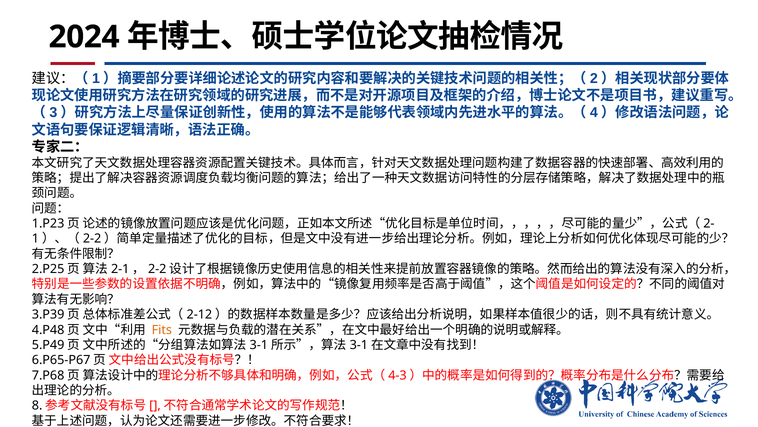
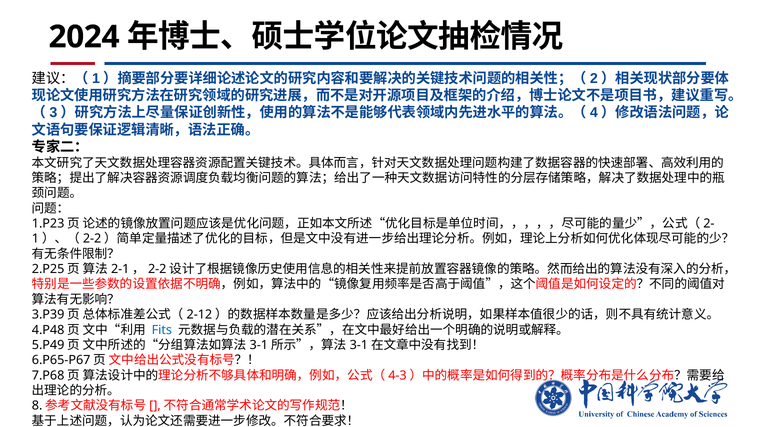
Fits colour: orange -> blue
